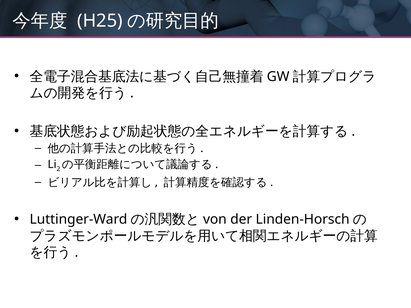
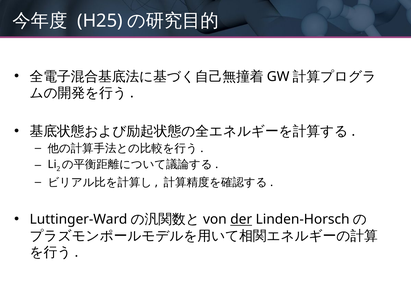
der underline: none -> present
